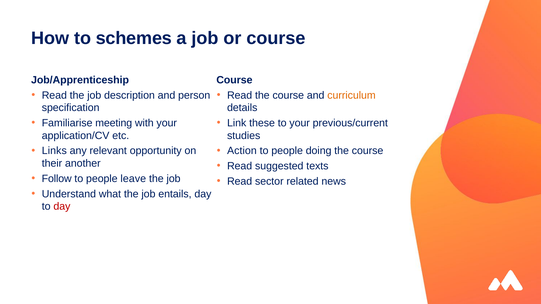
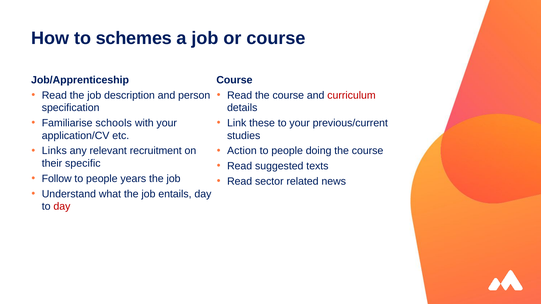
curriculum colour: orange -> red
meeting: meeting -> schools
opportunity: opportunity -> recruitment
another: another -> specific
leave: leave -> years
